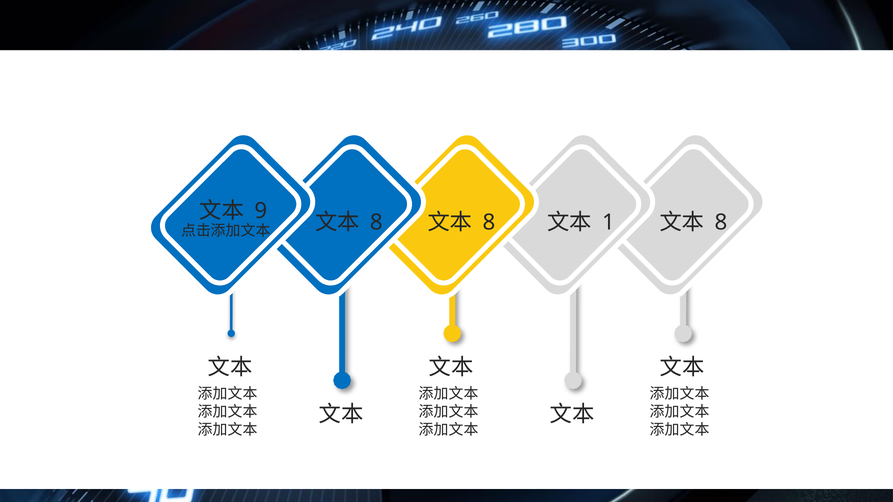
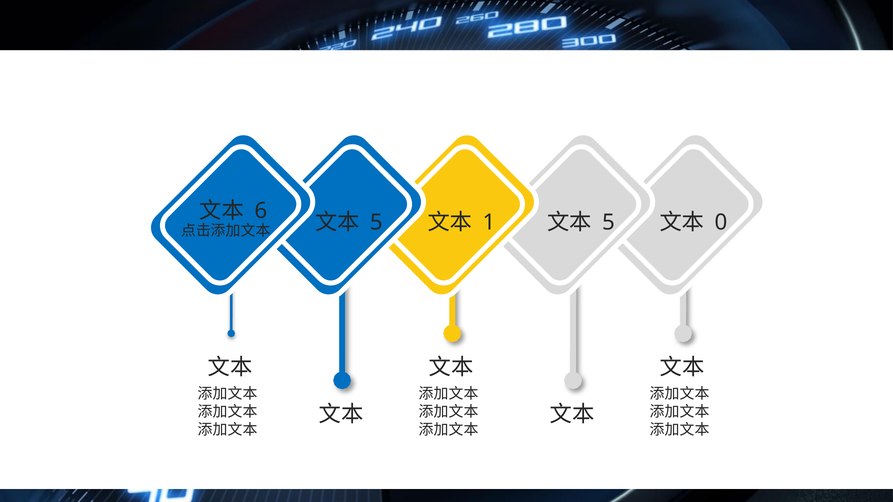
9: 9 -> 6
8 at (376, 222): 8 -> 5
8 at (489, 222): 8 -> 1
1 at (608, 222): 1 -> 5
8 at (721, 222): 8 -> 0
